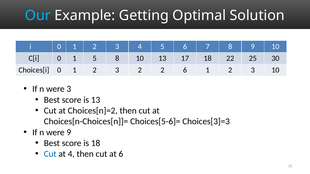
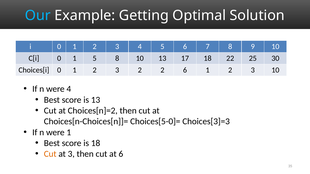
were 3: 3 -> 4
Choices[5-6]=: Choices[5-6]= -> Choices[5-0]=
were 9: 9 -> 1
Cut at (50, 154) colour: blue -> orange
at 4: 4 -> 3
